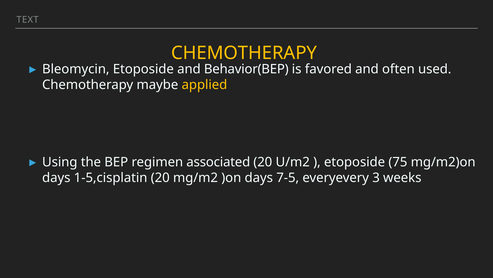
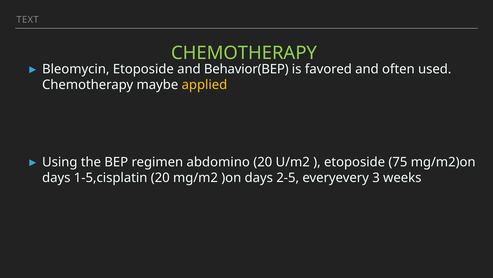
CHEMOTHERAPY at (244, 53) colour: yellow -> light green
associated: associated -> abdomino
7-5: 7-5 -> 2-5
